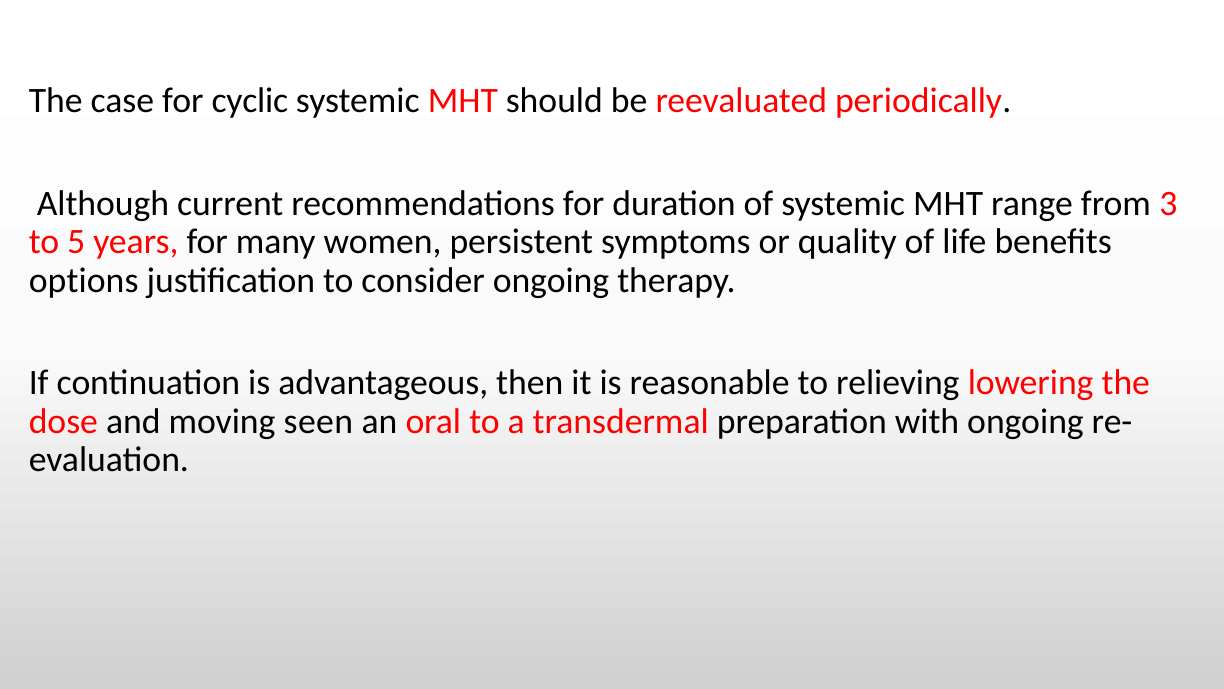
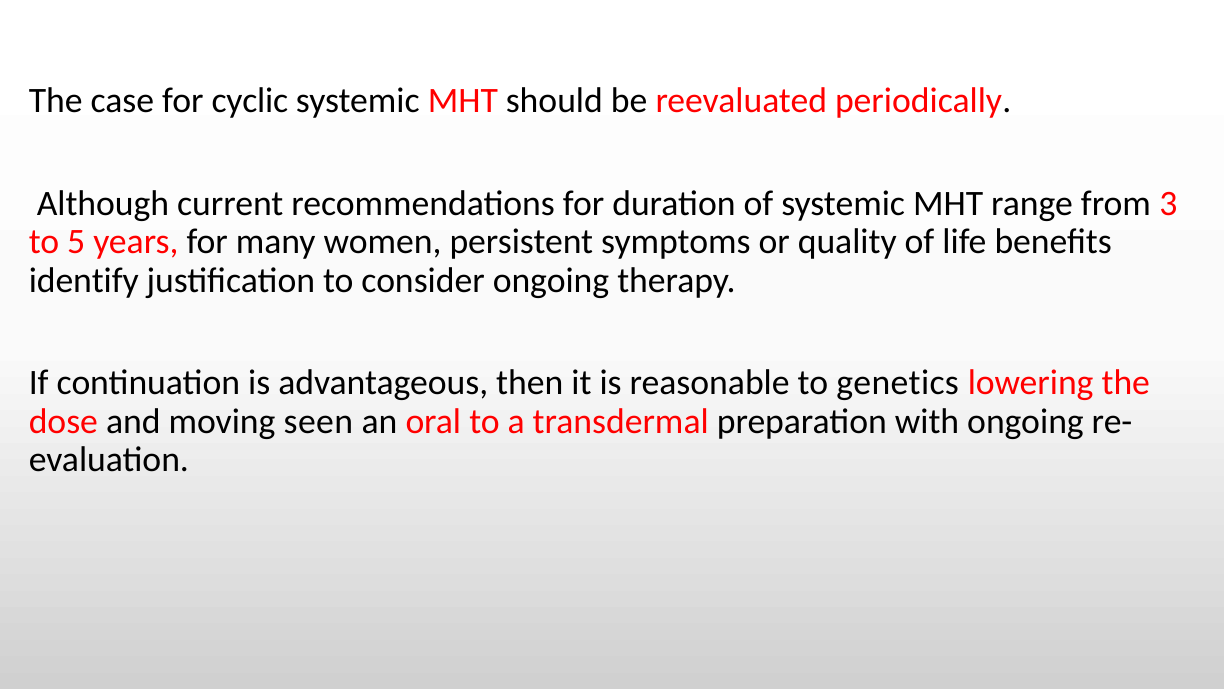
options: options -> identify
relieving: relieving -> genetics
